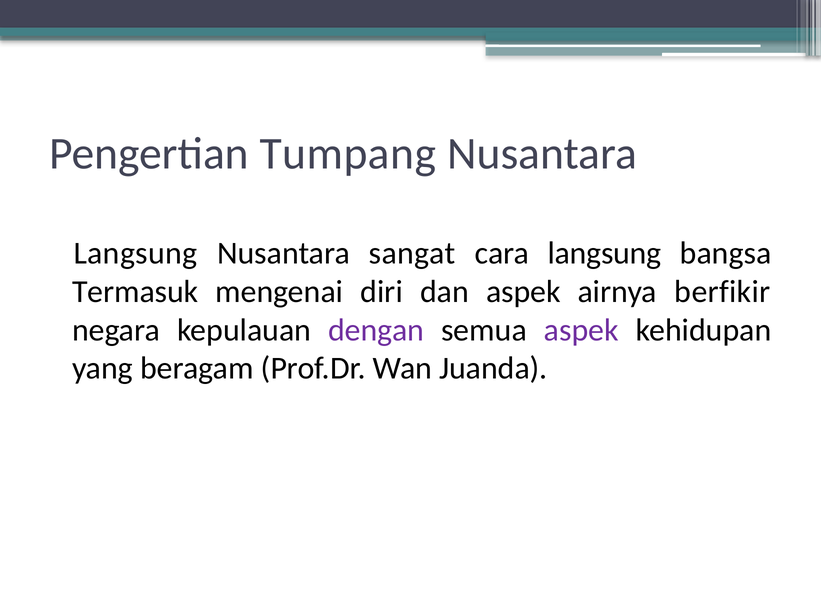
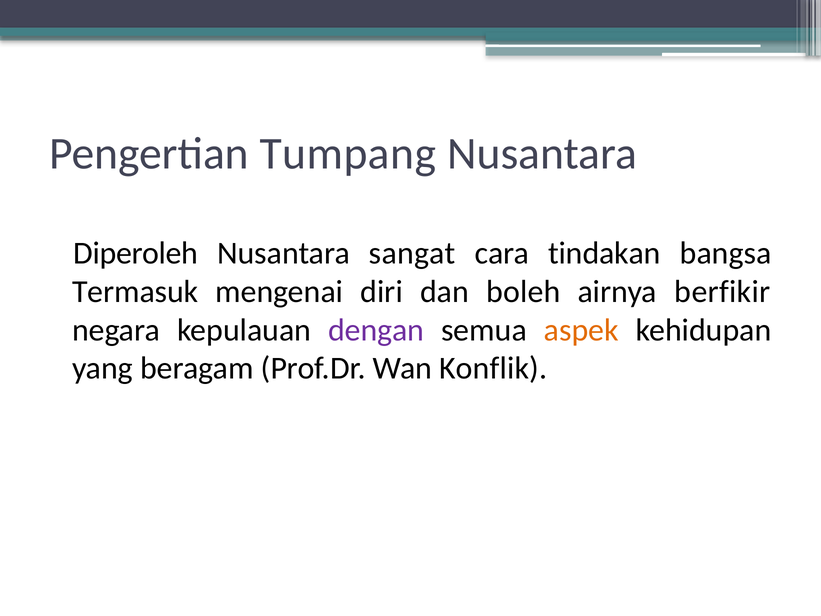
Langsung at (135, 253): Langsung -> Diperoleh
cara langsung: langsung -> tindakan
dan aspek: aspek -> boleh
aspek at (581, 330) colour: purple -> orange
Juanda: Juanda -> Konflik
